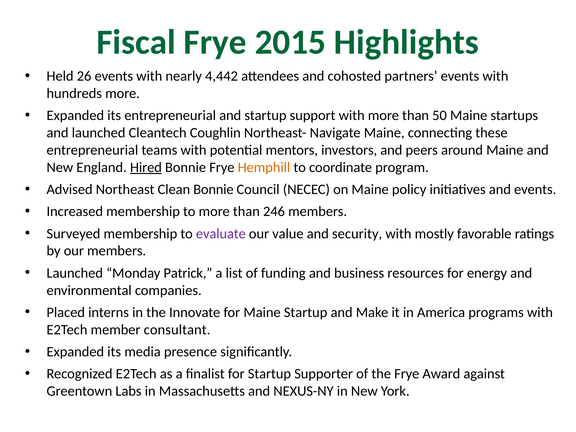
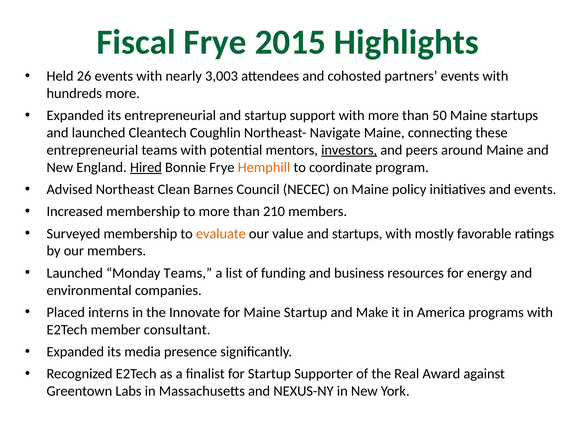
4,442: 4,442 -> 3,003
investors underline: none -> present
Clean Bonnie: Bonnie -> Barnes
246: 246 -> 210
evaluate colour: purple -> orange
and security: security -> startups
Monday Patrick: Patrick -> Teams
the Frye: Frye -> Real
